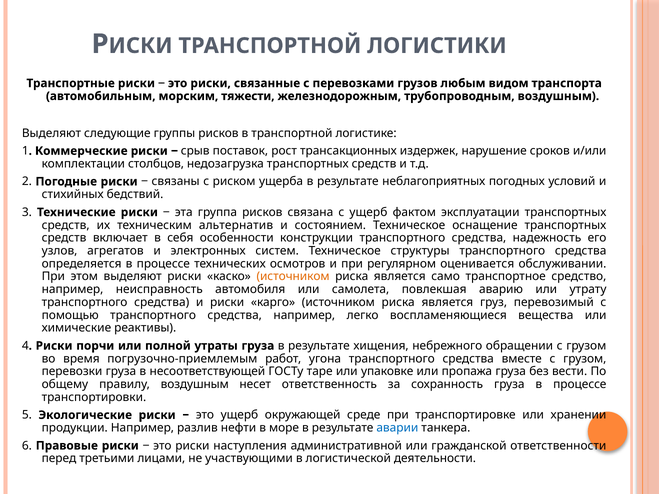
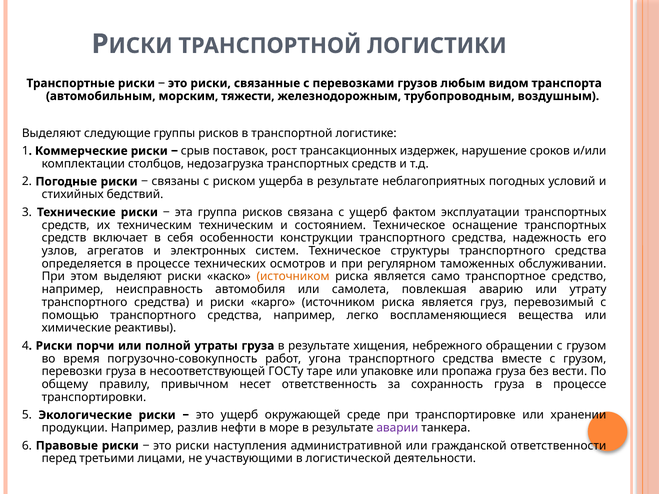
техническим альтернатив: альтернатив -> техническим
оценивается: оценивается -> таможенных
погрузочно-приемлемым: погрузочно-приемлемым -> погрузочно-совокупность
правилу воздушным: воздушным -> привычном
аварии colour: blue -> purple
